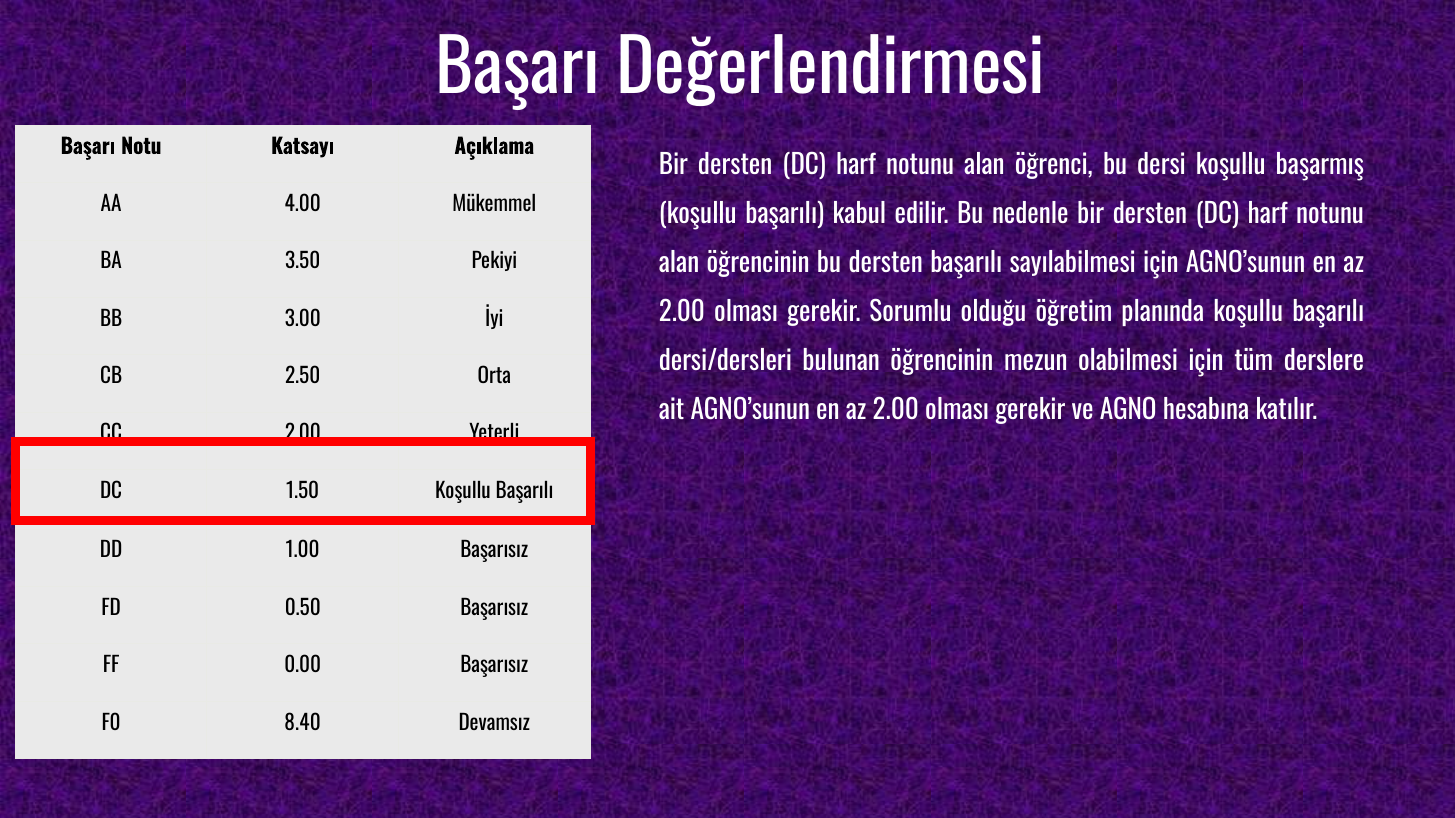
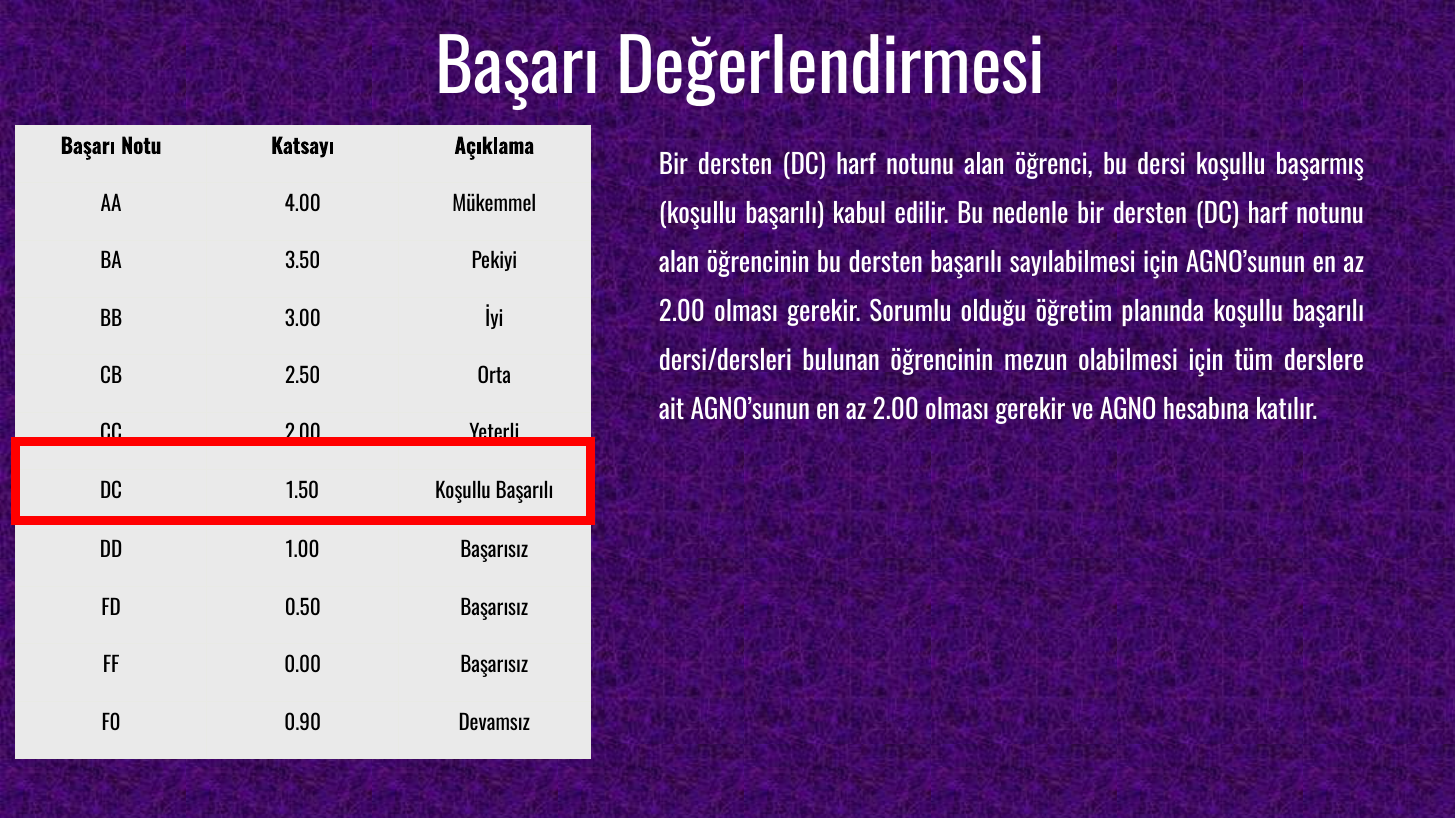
8.40: 8.40 -> 0.90
